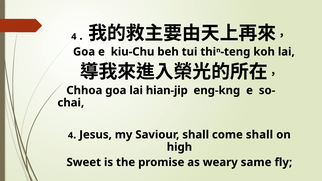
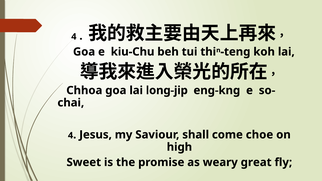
hian-jip: hian-jip -> long-jip
come shall: shall -> choe
same: same -> great
